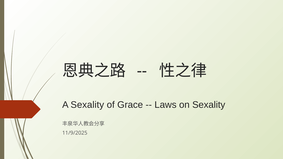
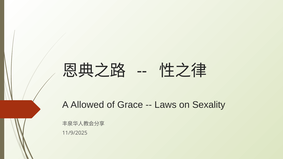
A Sexality: Sexality -> Allowed
